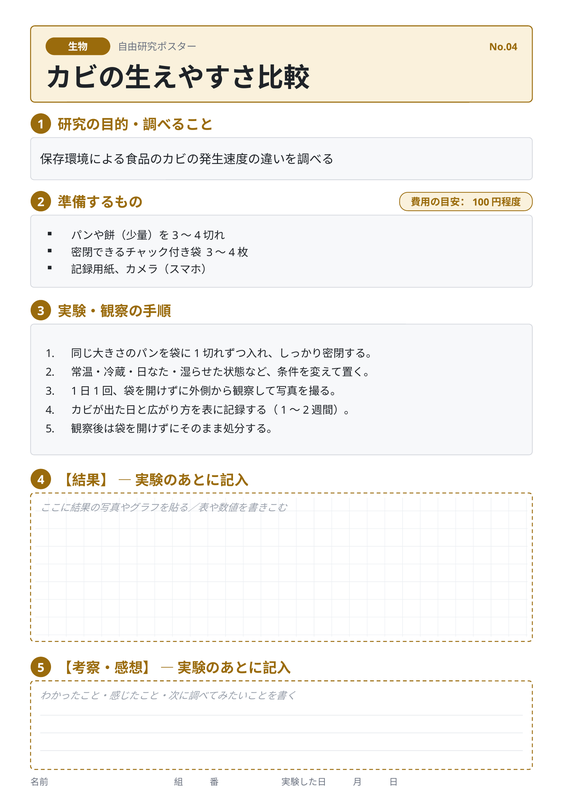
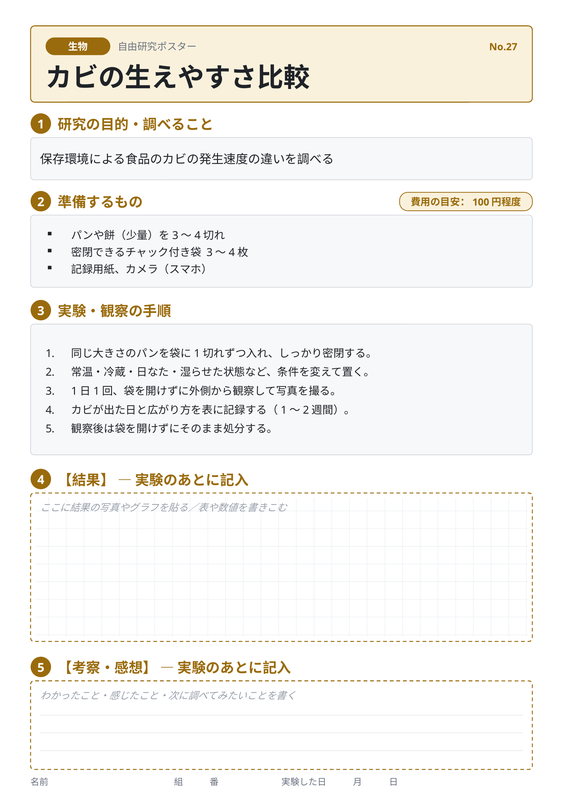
No.04: No.04 -> No.27
